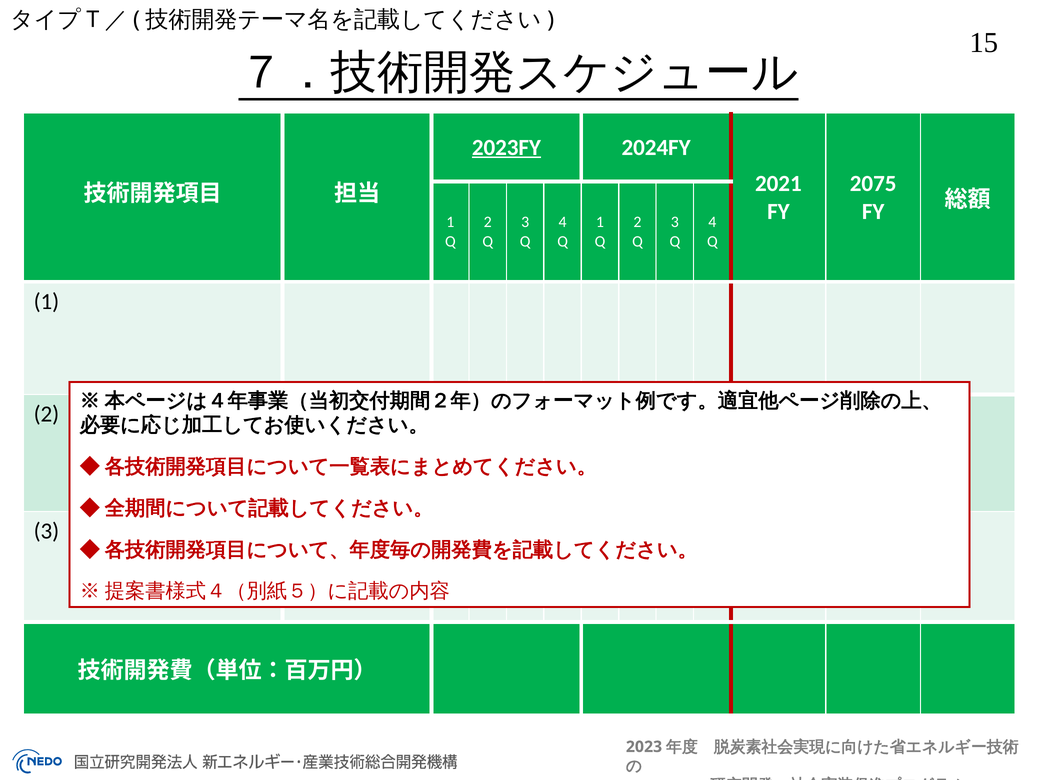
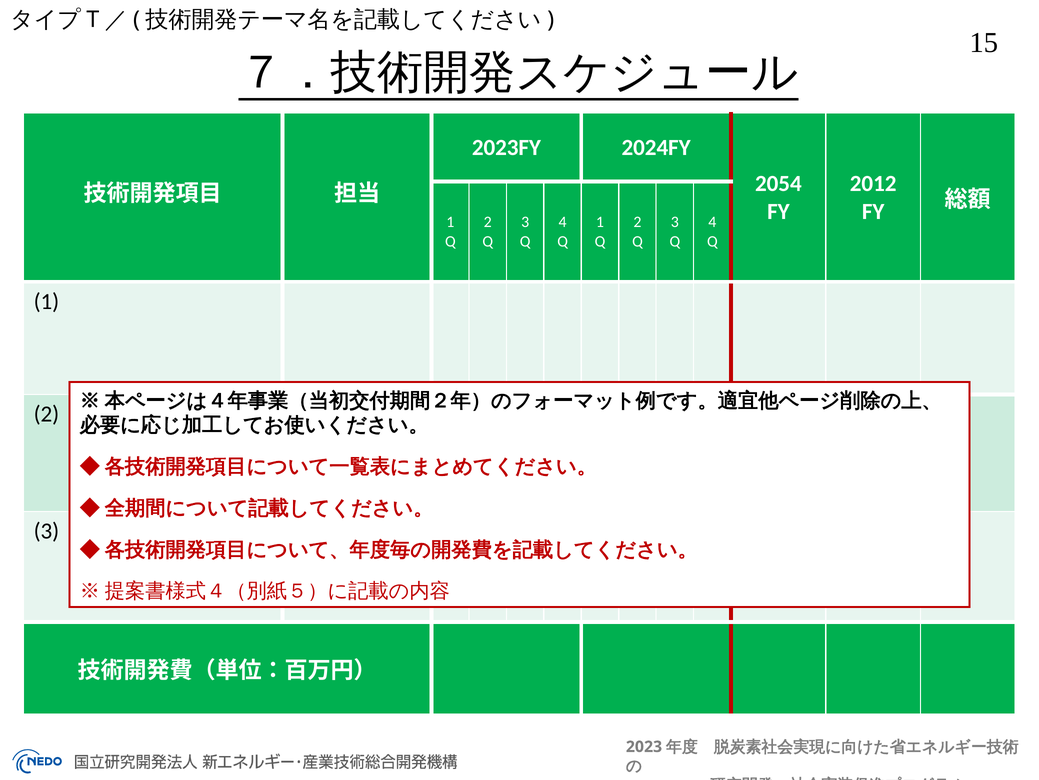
2023FY underline: present -> none
2021: 2021 -> 2054
2075: 2075 -> 2012
